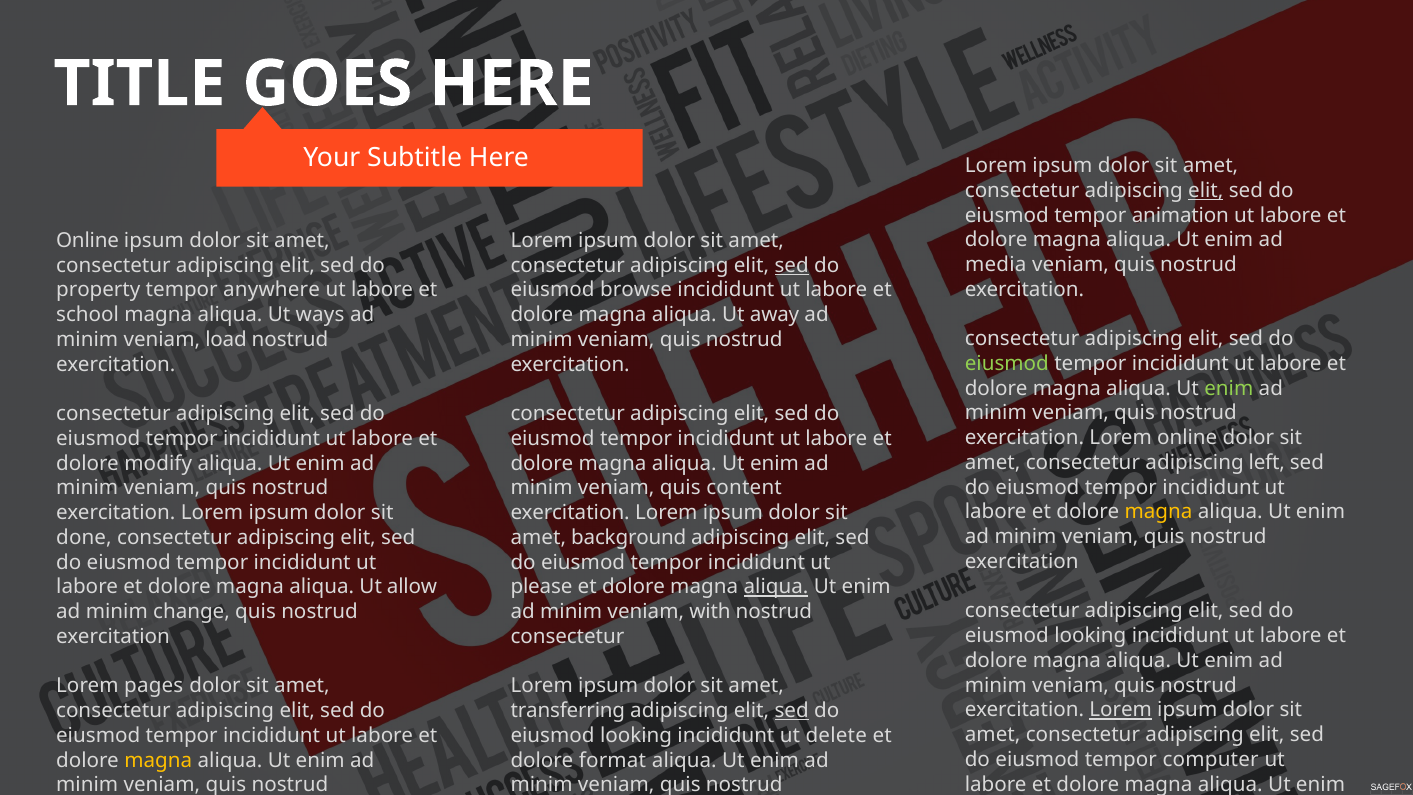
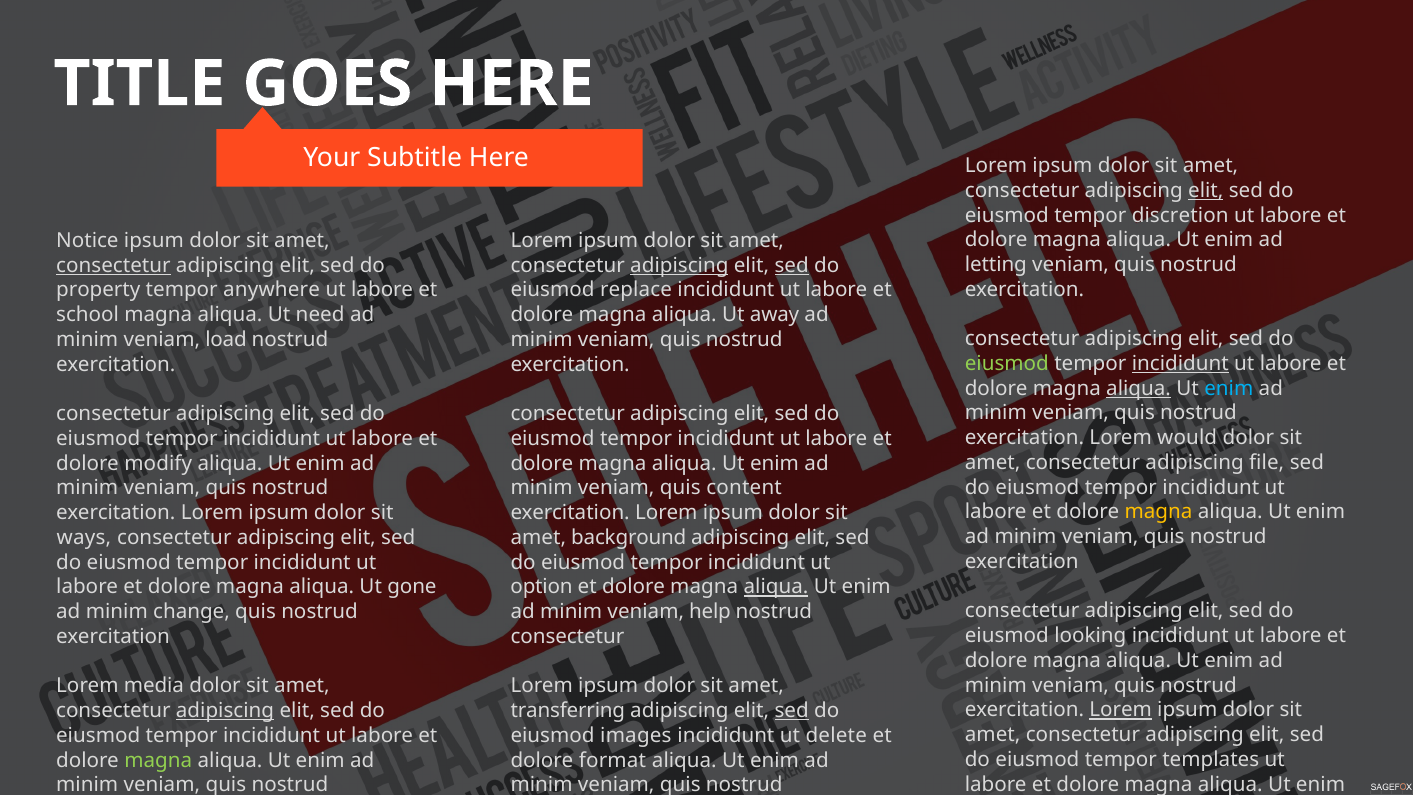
animation: animation -> discretion
Online at (88, 241): Online -> Notice
media: media -> letting
consectetur at (113, 265) underline: none -> present
adipiscing at (679, 265) underline: none -> present
browse: browse -> replace
ways: ways -> need
incididunt at (1180, 364) underline: none -> present
aliqua at (1139, 388) underline: none -> present
enim at (1229, 388) colour: light green -> light blue
Lorem online: online -> would
left: left -> file
done: done -> ways
allow: allow -> gone
please: please -> option
with: with -> help
pages: pages -> media
adipiscing at (225, 711) underline: none -> present
looking at (636, 735): looking -> images
computer: computer -> templates
magna at (158, 760) colour: yellow -> light green
